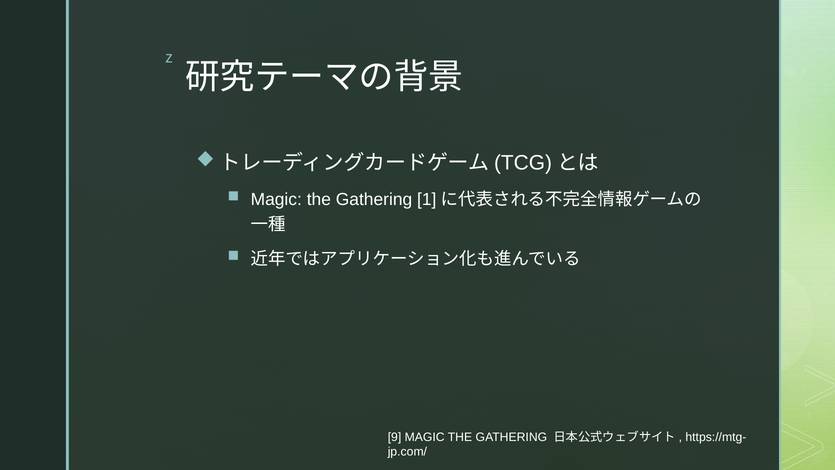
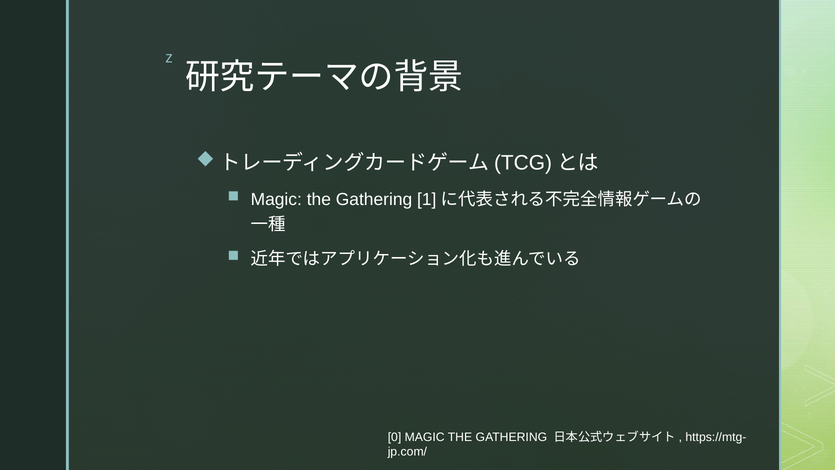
9: 9 -> 0
